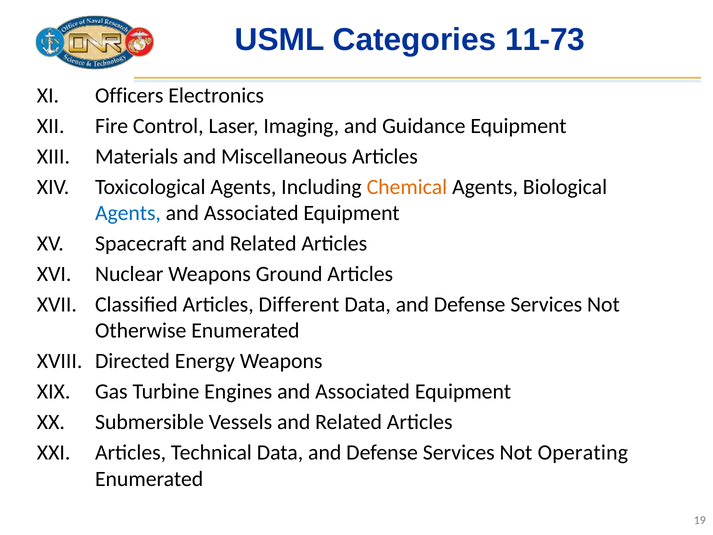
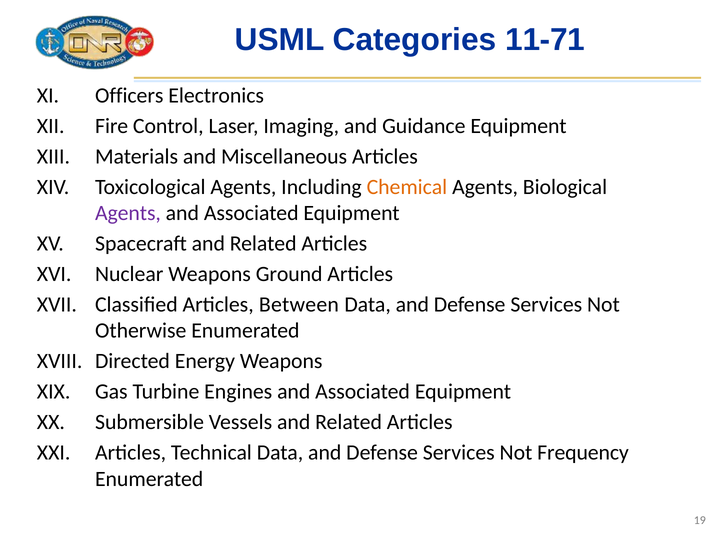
11-73: 11-73 -> 11-71
Agents at (128, 213) colour: blue -> purple
Different: Different -> Between
Operating: Operating -> Frequency
